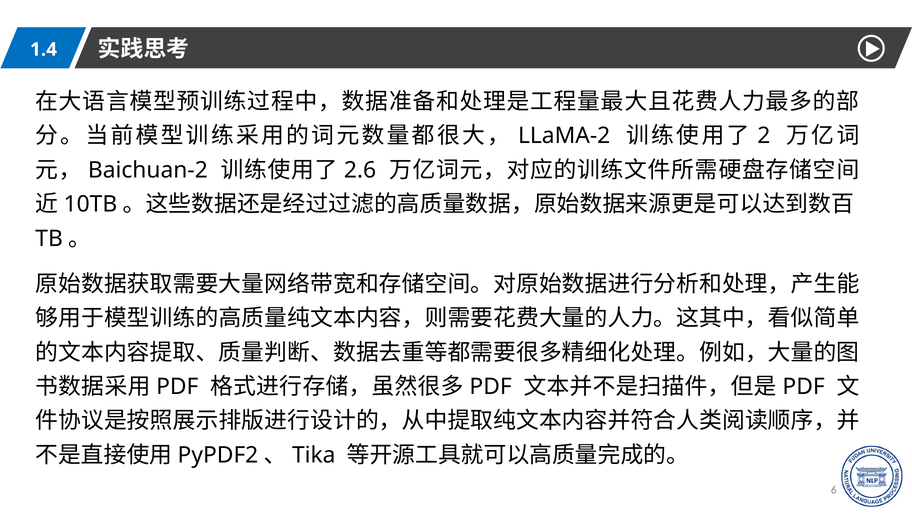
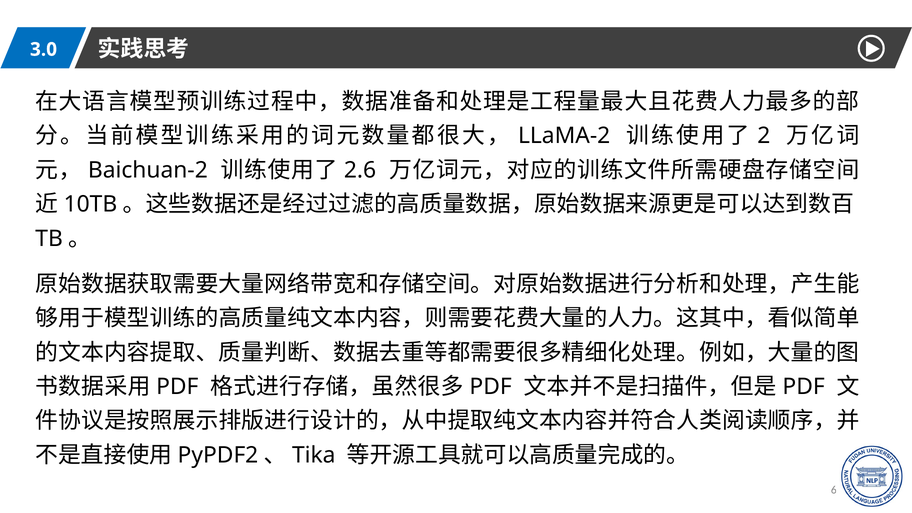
1.4: 1.4 -> 3.0
